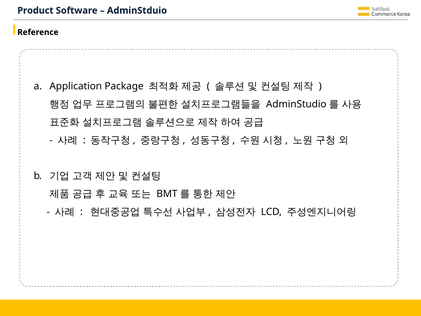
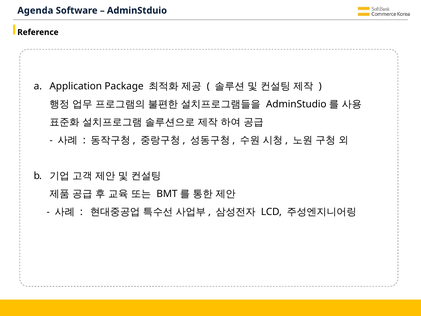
Product: Product -> Agenda
